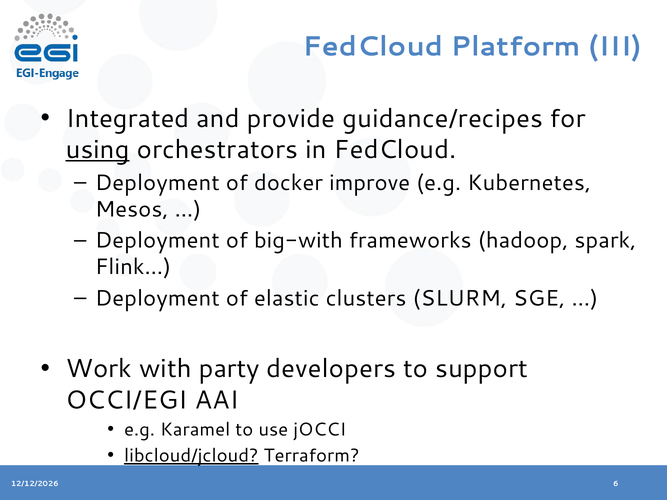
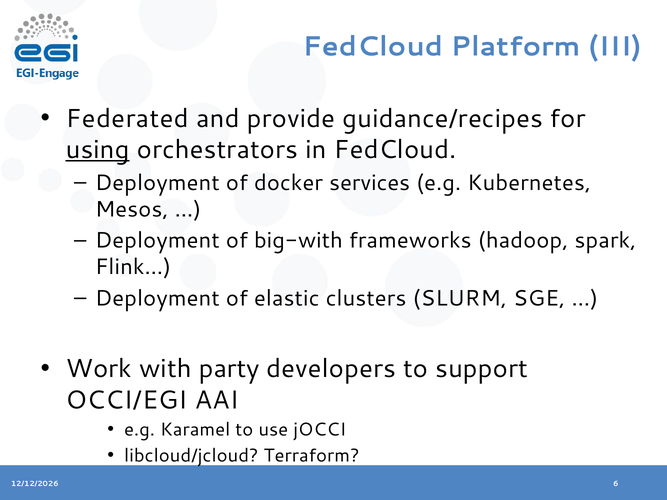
Integrated: Integrated -> Federated
improve: improve -> services
libcloud/jcloud underline: present -> none
